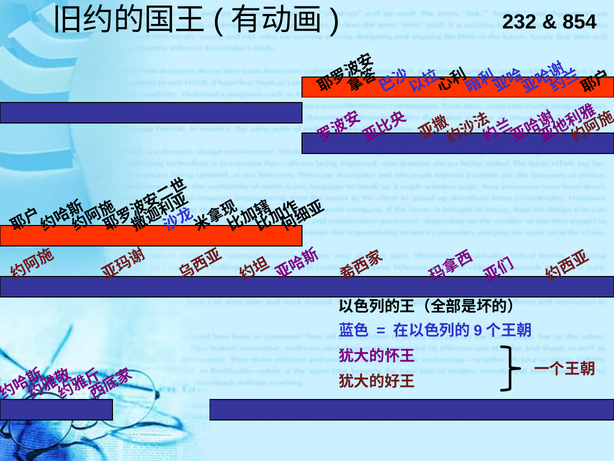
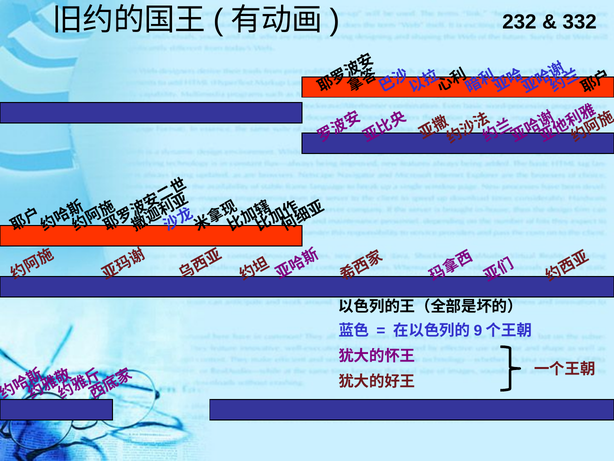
854: 854 -> 332
